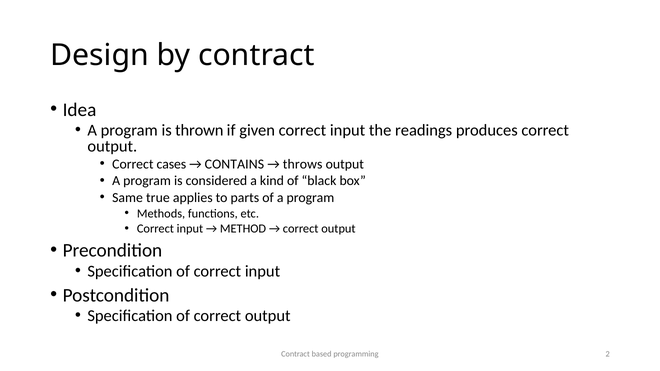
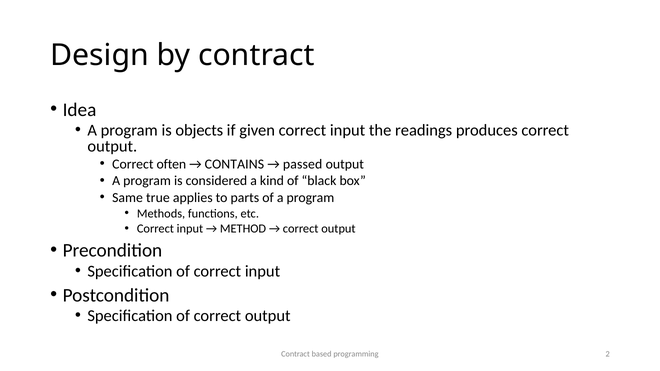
thrown: thrown -> objects
cases: cases -> often
throws: throws -> passed
